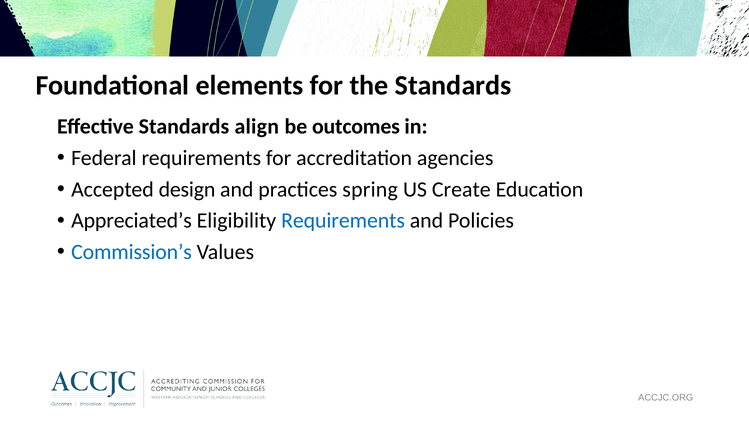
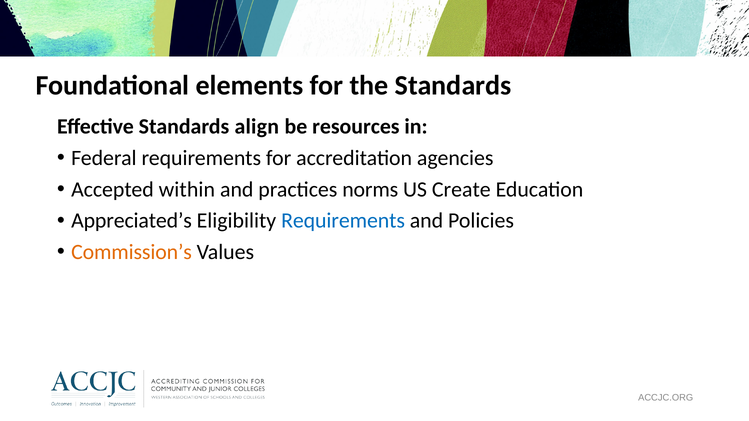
outcomes: outcomes -> resources
design: design -> within
spring: spring -> norms
Commission’s colour: blue -> orange
